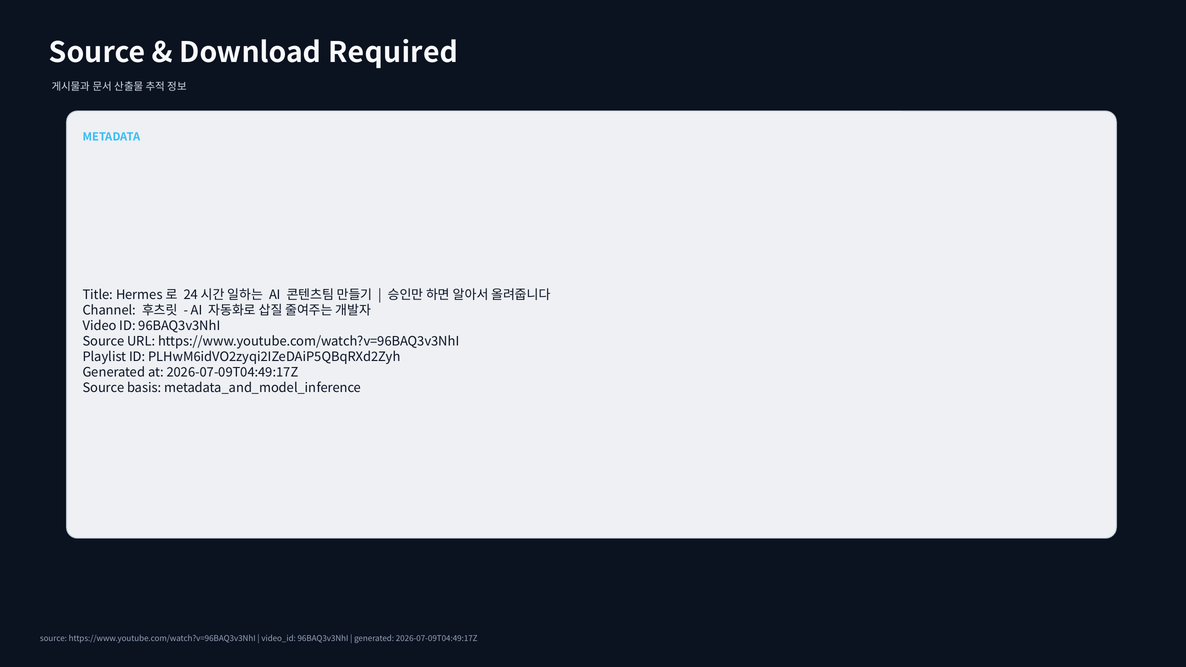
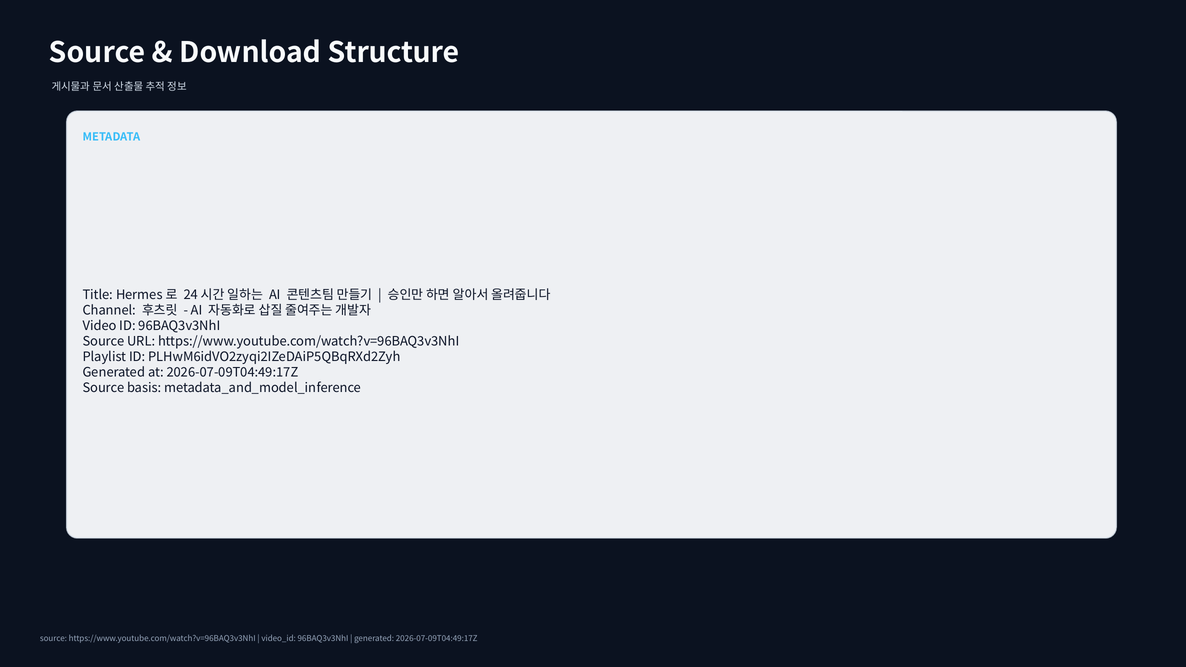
Required: Required -> Structure
